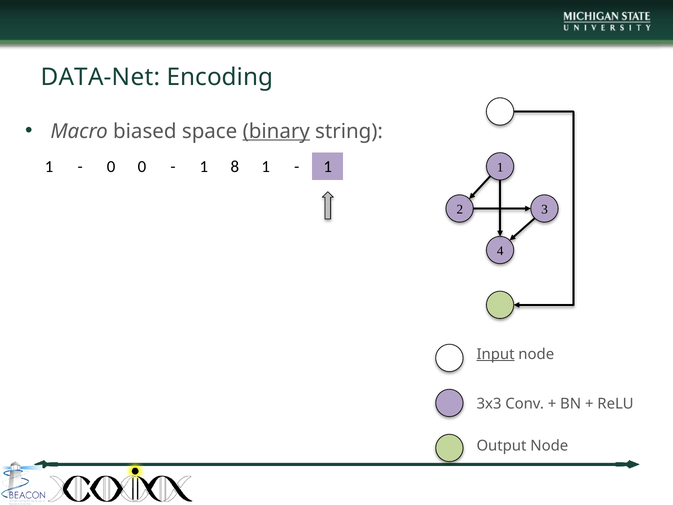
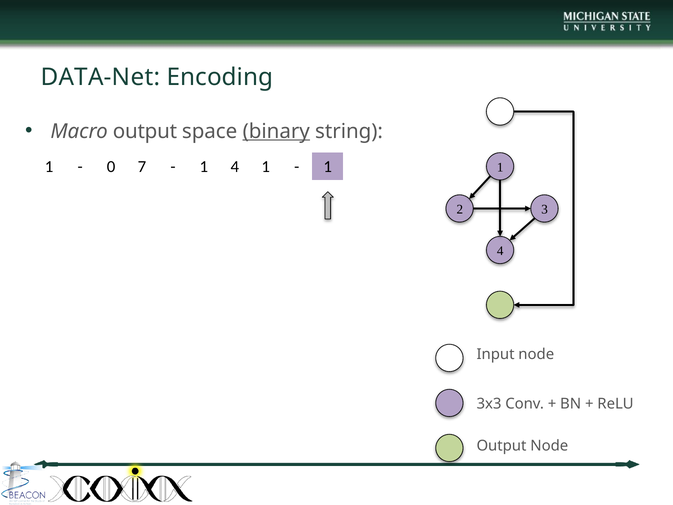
Macro biased: biased -> output
0 0: 0 -> 7
8 at (235, 166): 8 -> 4
Input underline: present -> none
